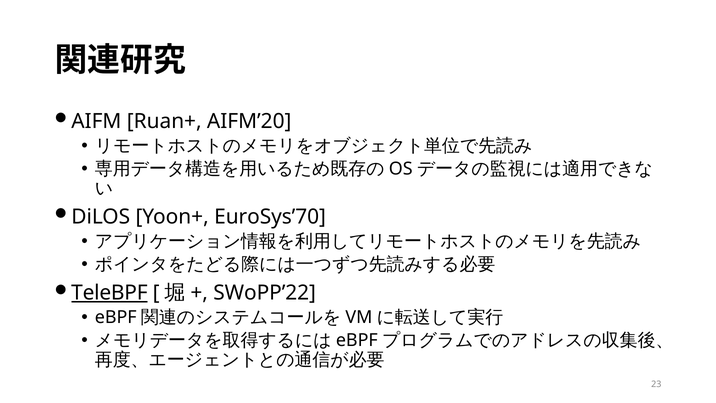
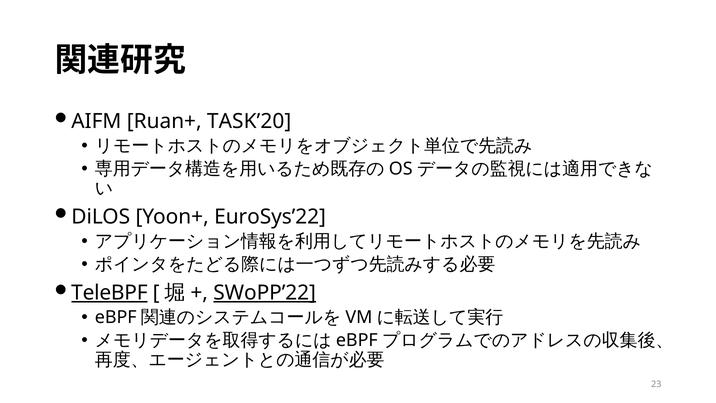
AIFM’20: AIFM’20 -> TASK’20
EuroSys’70: EuroSys’70 -> EuroSys’22
SWoPP’22 underline: none -> present
